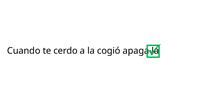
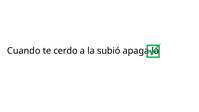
cogió: cogió -> subió
